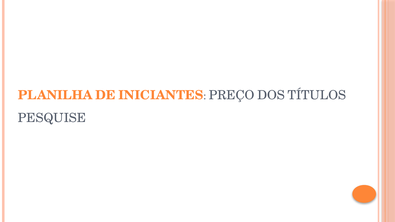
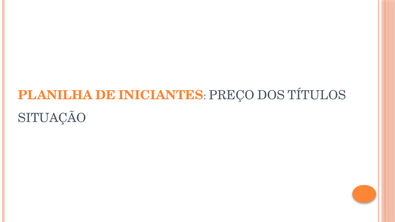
PESQUISE: PESQUISE -> SITUAÇÃO
